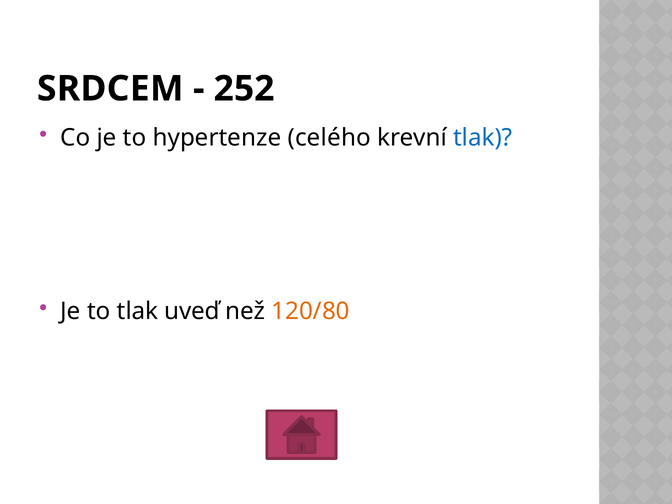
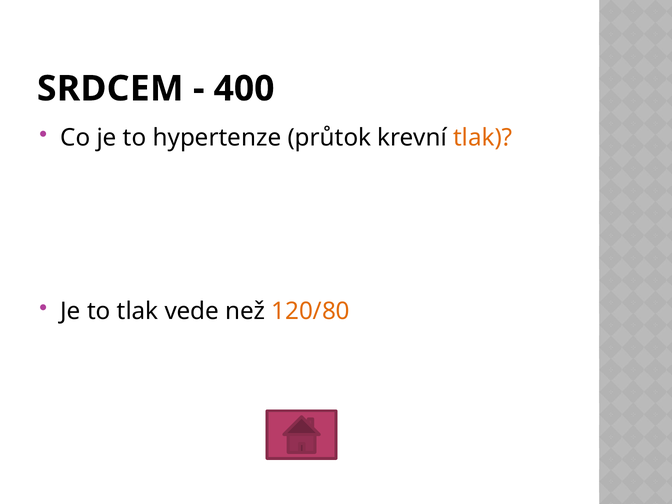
252: 252 -> 400
celého: celého -> průtok
tlak at (483, 138) colour: blue -> orange
uveď: uveď -> vede
